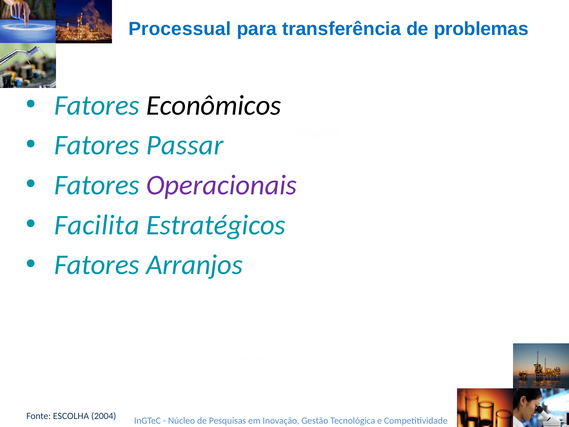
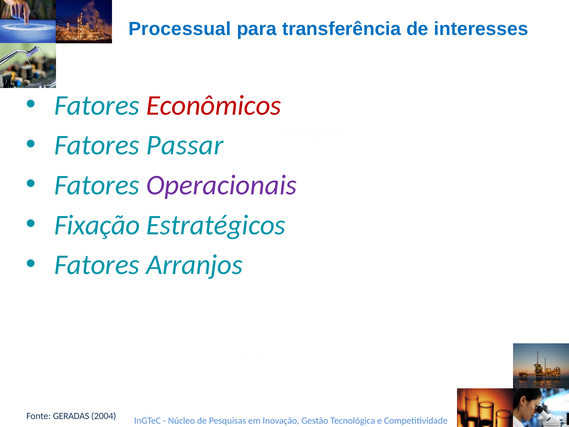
problemas: problemas -> interesses
Econômicos colour: black -> red
Facilita: Facilita -> Fixação
ESCOLHA: ESCOLHA -> GERADAS
